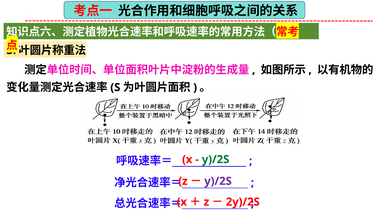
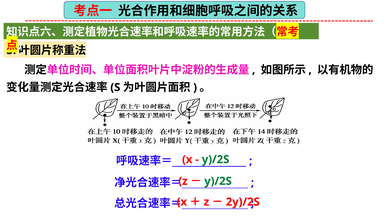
y)/2S at (218, 181) colour: purple -> green
